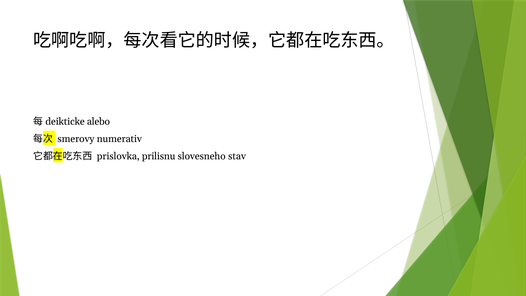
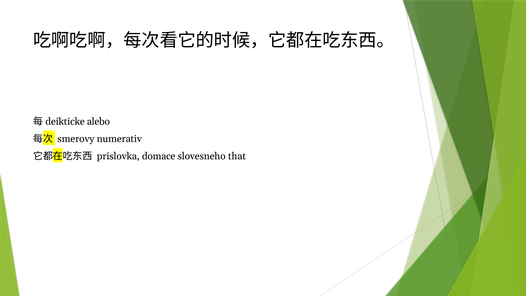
prilisnu: prilisnu -> domace
stav: stav -> that
